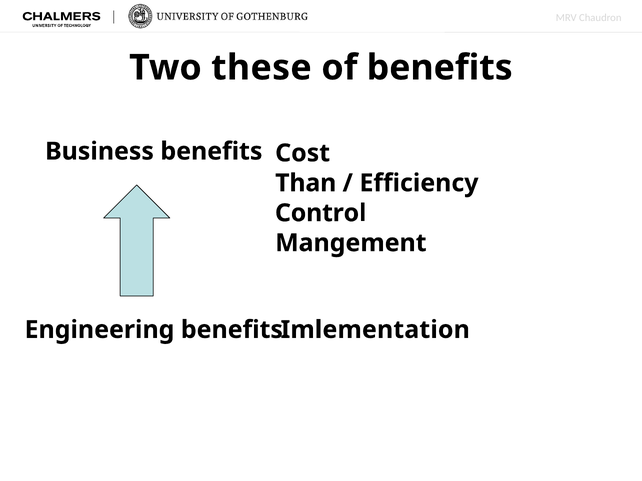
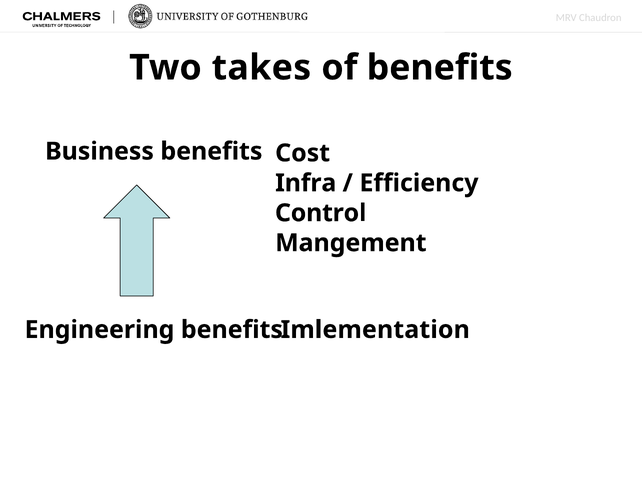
these: these -> takes
Than: Than -> Infra
